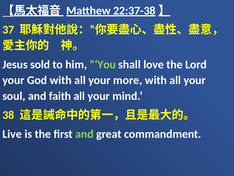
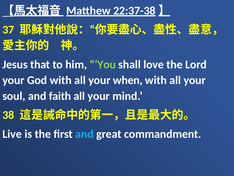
sold: sold -> that
more: more -> when
and at (84, 134) colour: light green -> light blue
